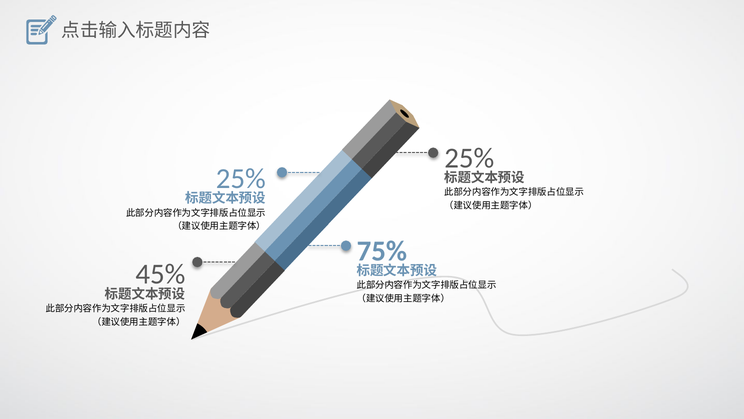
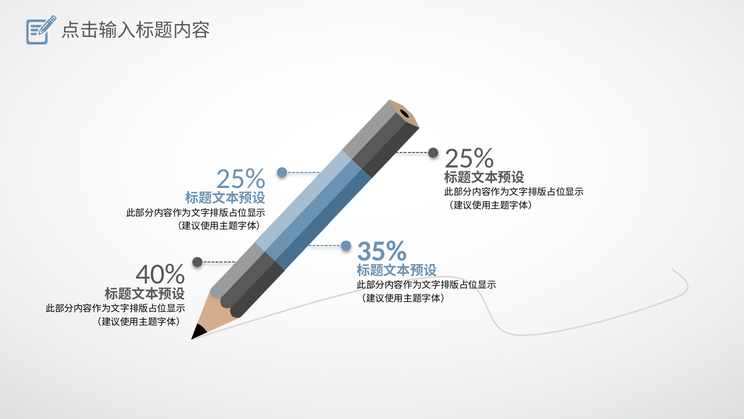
75%: 75% -> 35%
45%: 45% -> 40%
